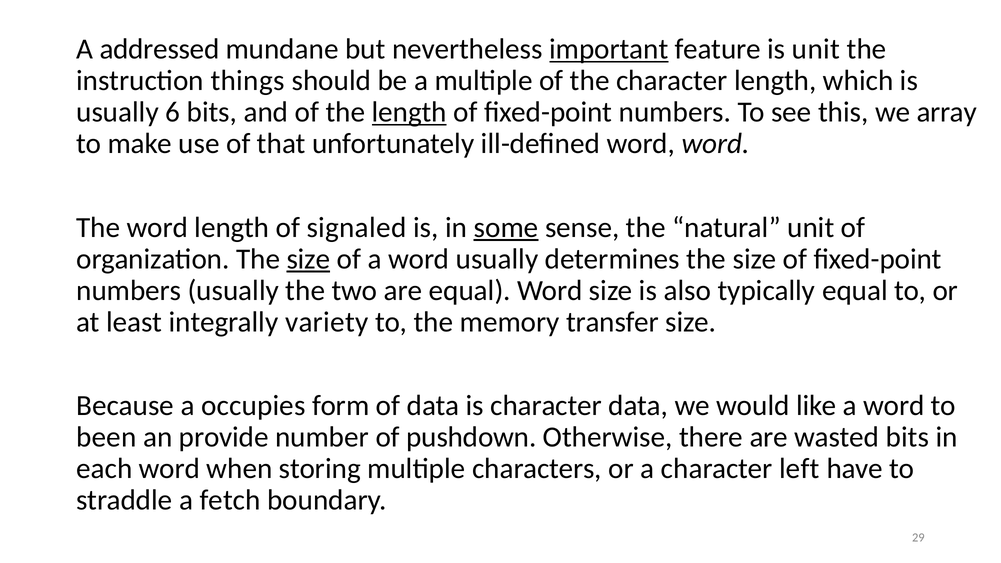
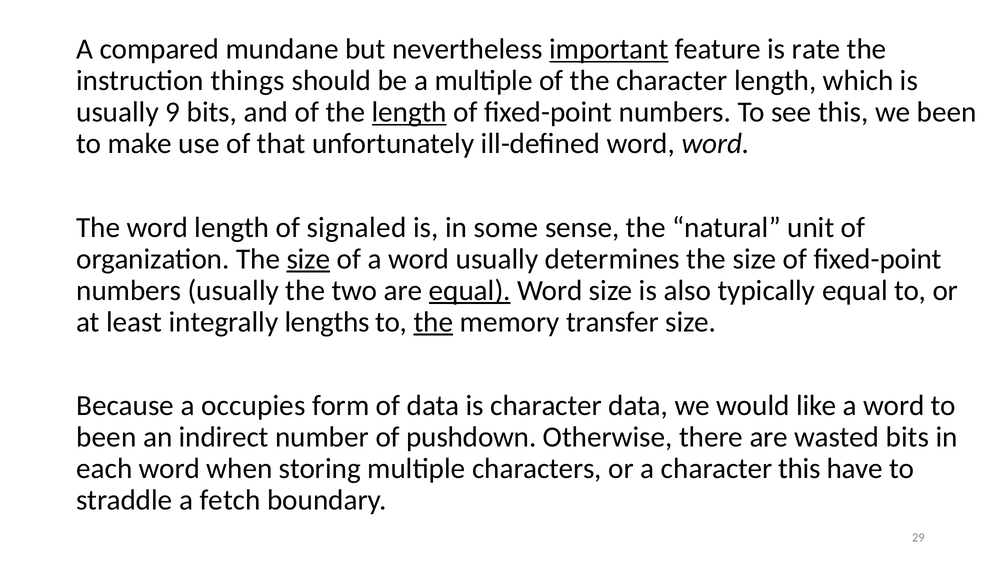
addressed: addressed -> compared
is unit: unit -> rate
6: 6 -> 9
we array: array -> been
some underline: present -> none
equal at (470, 290) underline: none -> present
variety: variety -> lengths
the at (433, 322) underline: none -> present
provide: provide -> indirect
character left: left -> this
